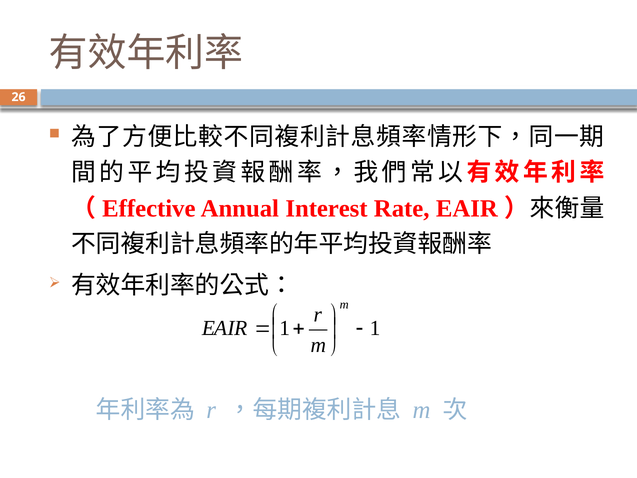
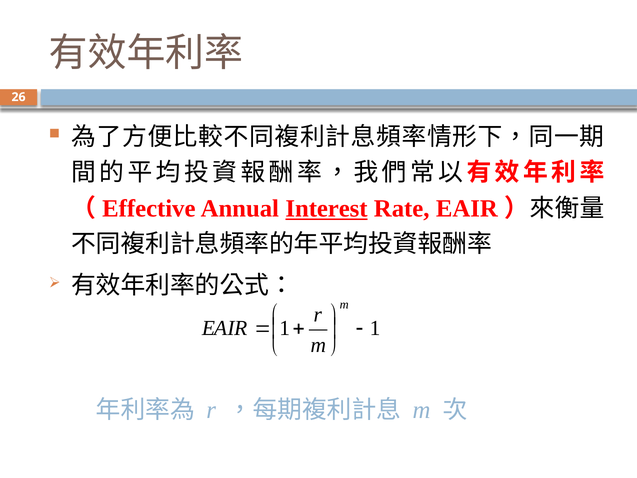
Interest underline: none -> present
